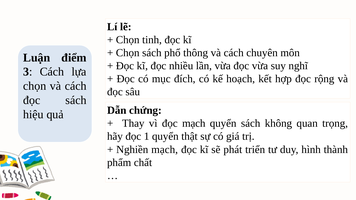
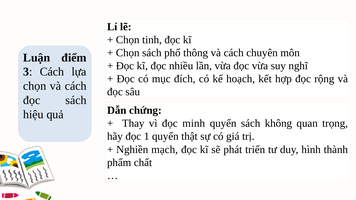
đọc mạch: mạch -> minh
